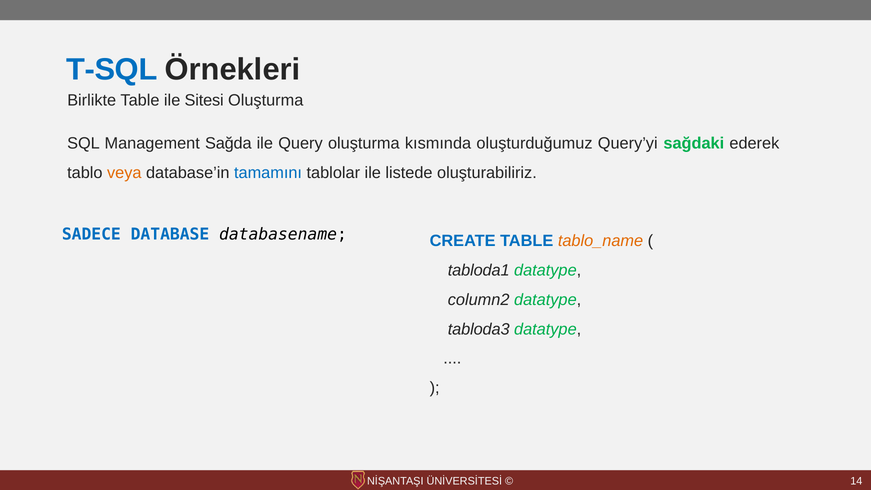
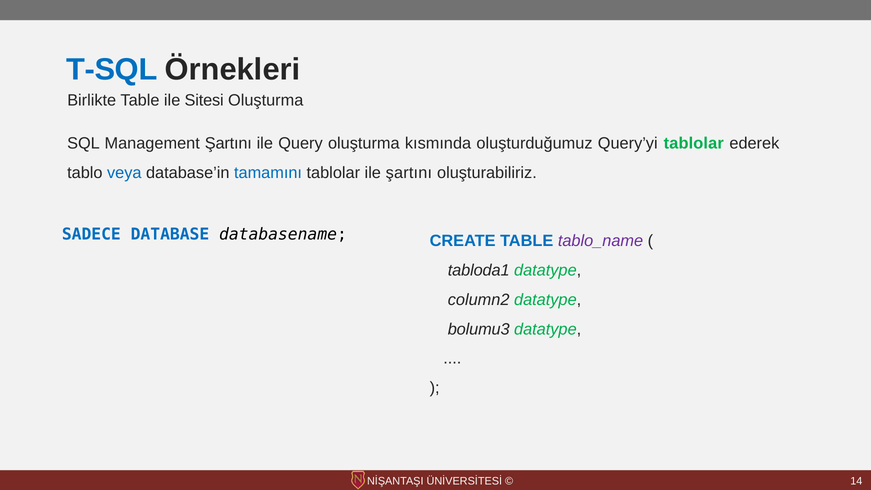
Management Sağda: Sağda -> Şartını
Query’yi sağdaki: sağdaki -> tablolar
veya colour: orange -> blue
ile listede: listede -> şartını
tablo_name colour: orange -> purple
tabloda3: tabloda3 -> bolumu3
